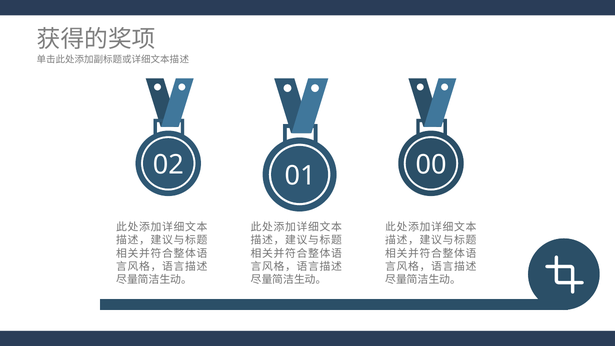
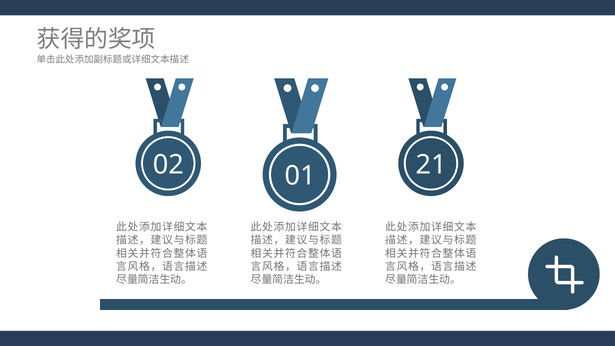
00: 00 -> 21
